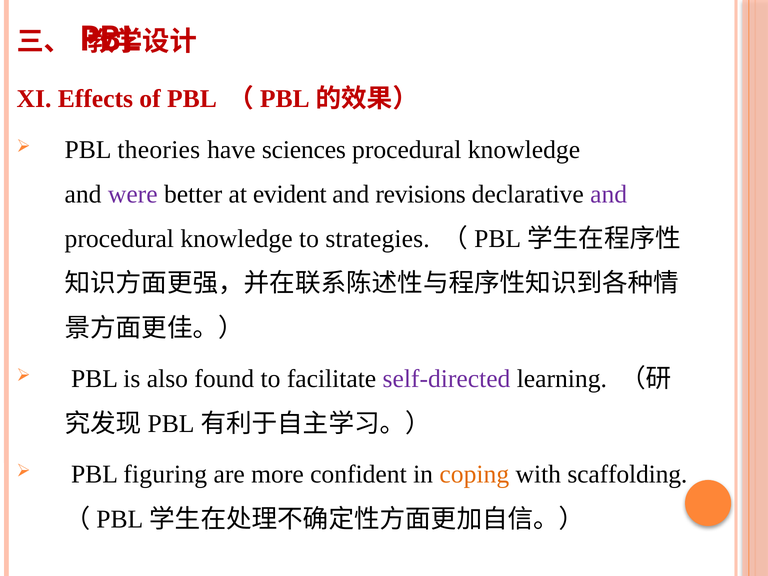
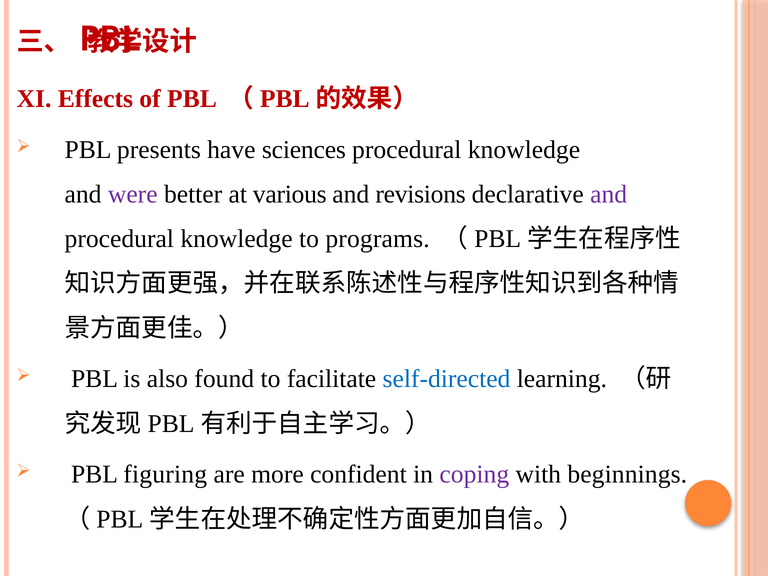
theories: theories -> presents
evident: evident -> various
strategies: strategies -> programs
self-directed colour: purple -> blue
coping colour: orange -> purple
scaffolding: scaffolding -> beginnings
